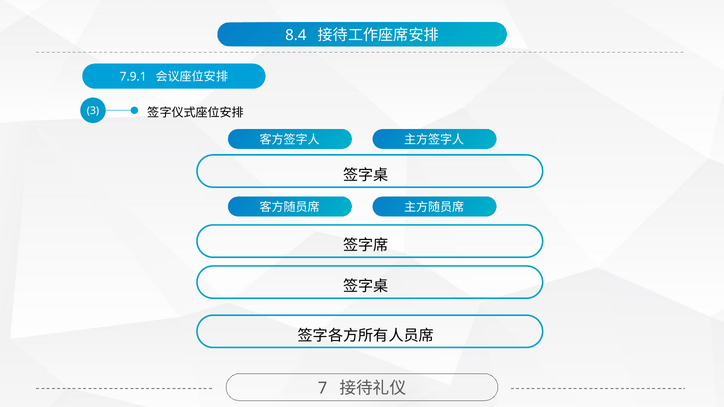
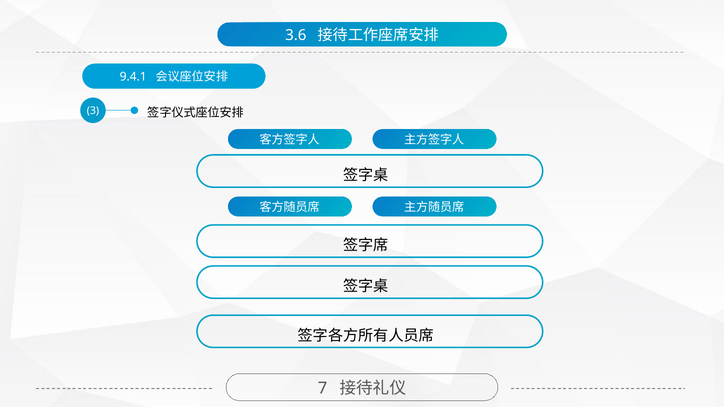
8.4: 8.4 -> 3.6
7.9.1: 7.9.1 -> 9.4.1
